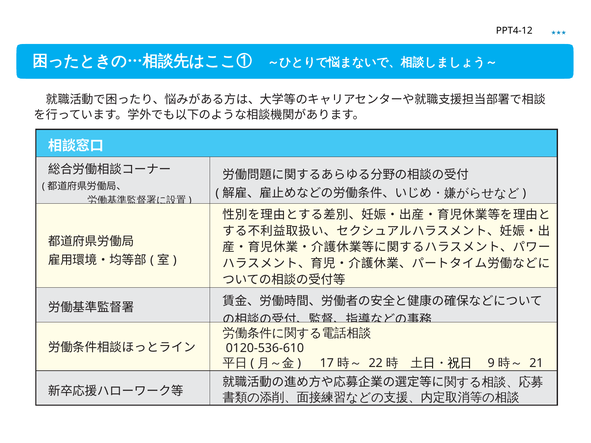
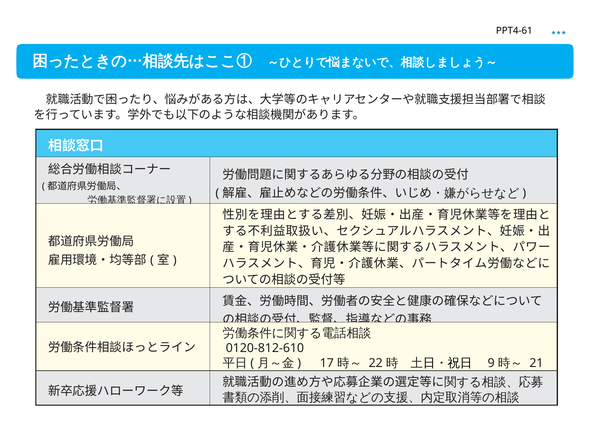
PPT4-12: PPT4-12 -> PPT4-61
0120-536-610: 0120-536-610 -> 0120-812-610
